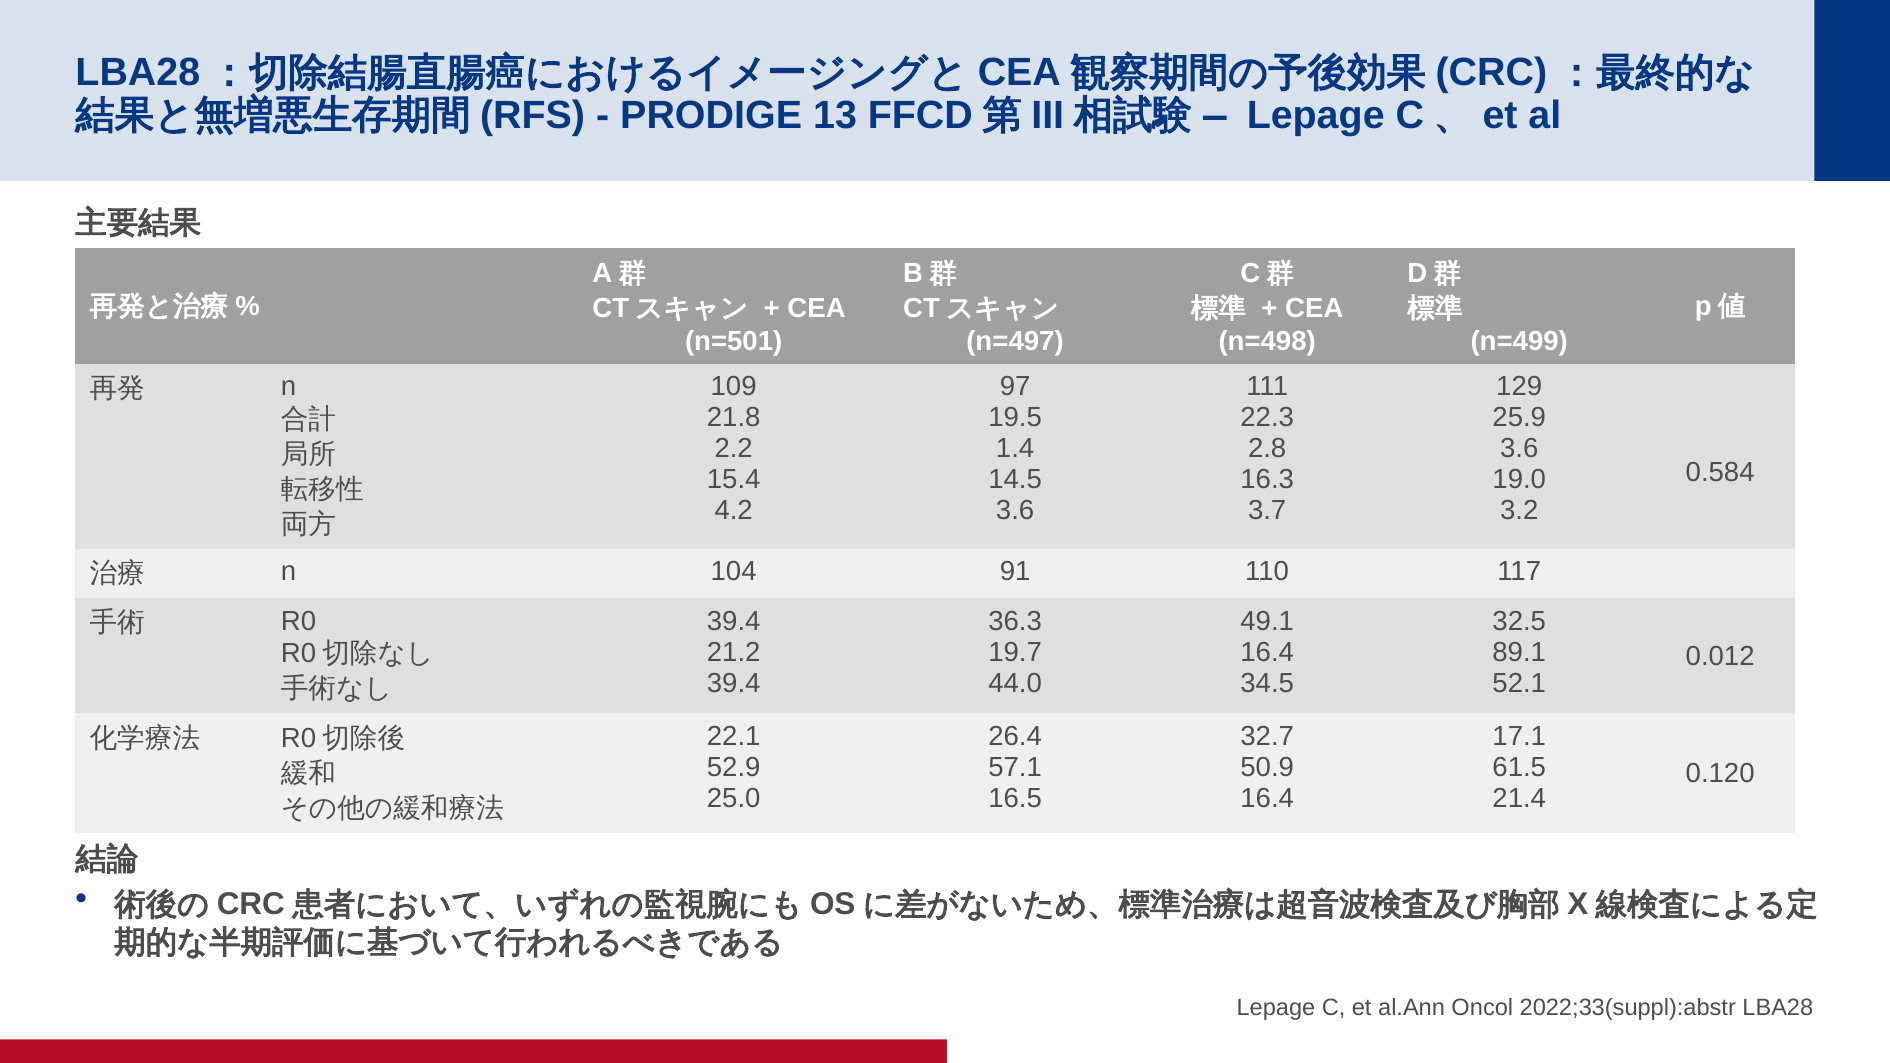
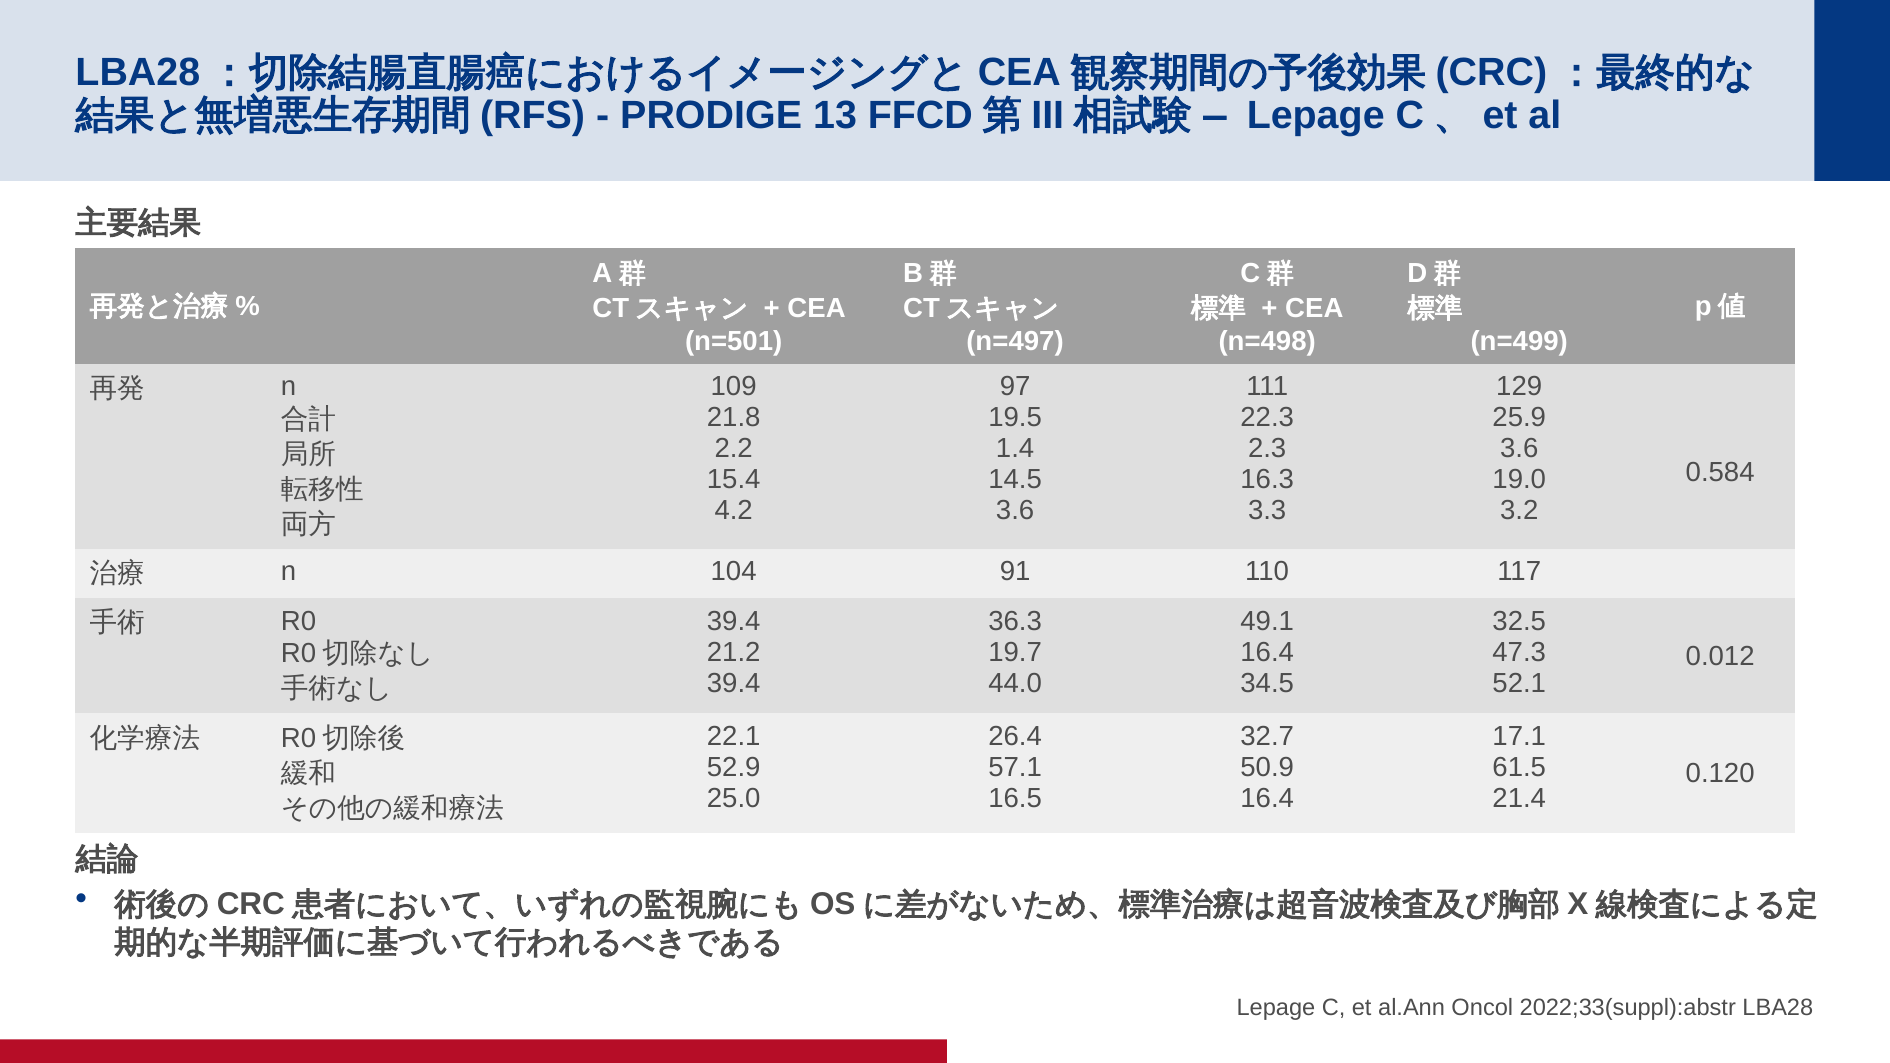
2.8: 2.8 -> 2.3
3.7: 3.7 -> 3.3
89.1: 89.1 -> 47.3
